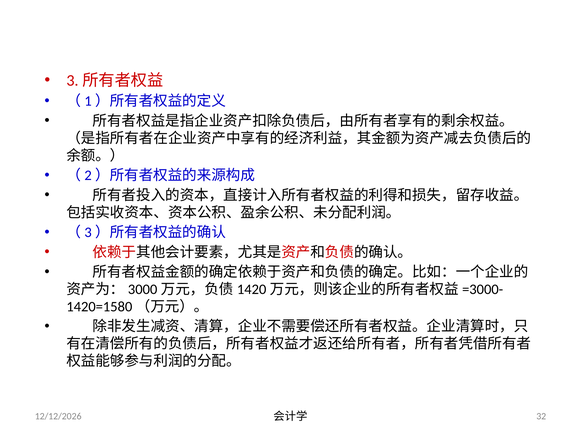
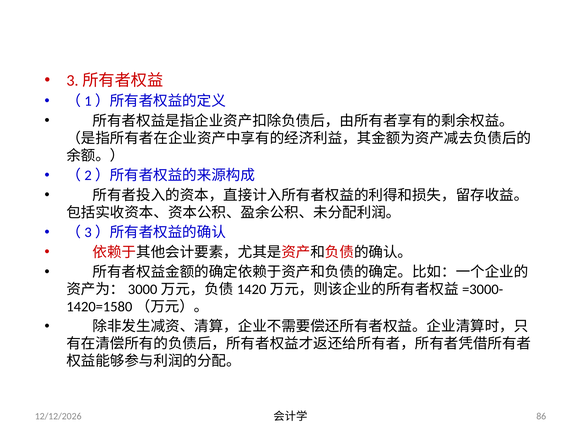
32: 32 -> 86
